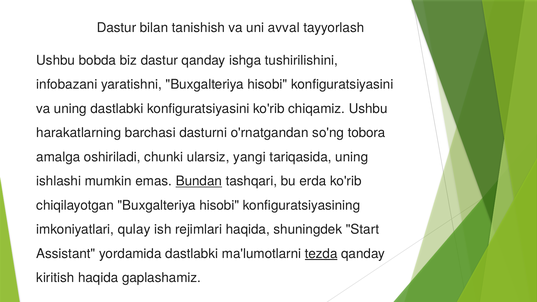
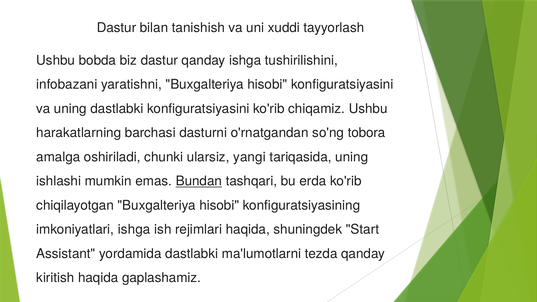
avval: avval -> xuddi
imkoniyatlari qulay: qulay -> ishga
tezda underline: present -> none
